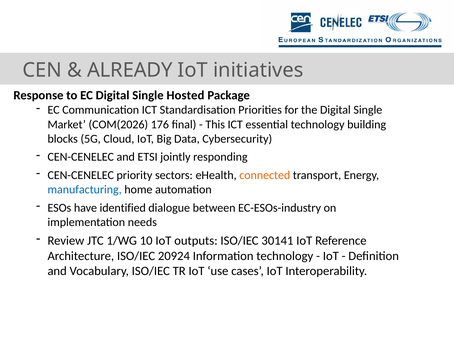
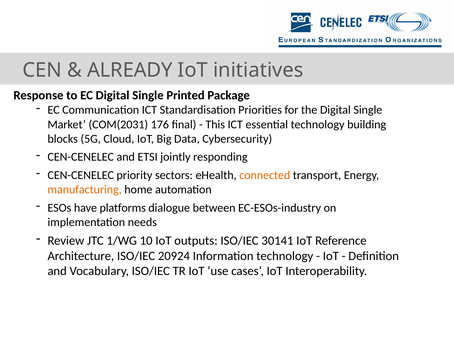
Hosted: Hosted -> Printed
COM(2026: COM(2026 -> COM(2031
manufacturing colour: blue -> orange
identified: identified -> platforms
